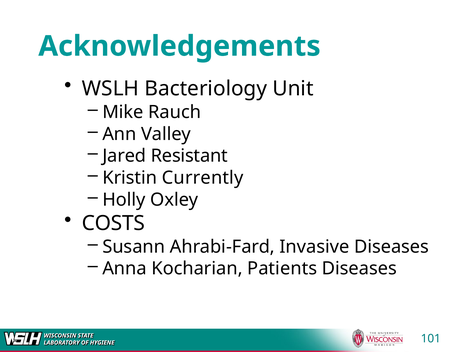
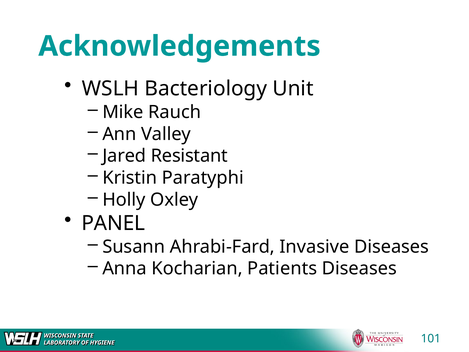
Currently: Currently -> Paratyphi
COSTS: COSTS -> PANEL
